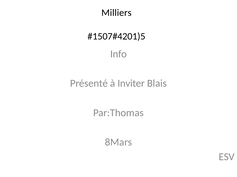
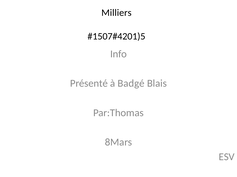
Inviter: Inviter -> Badgé
